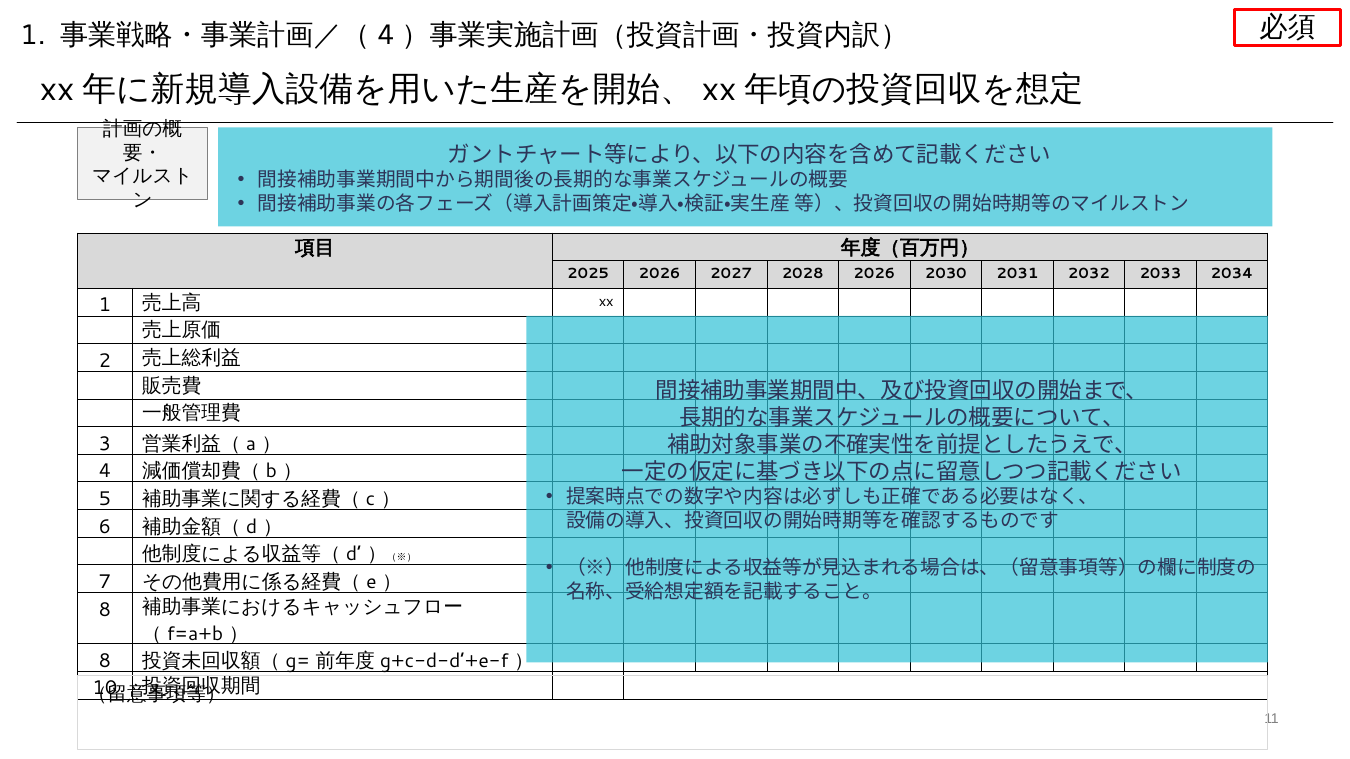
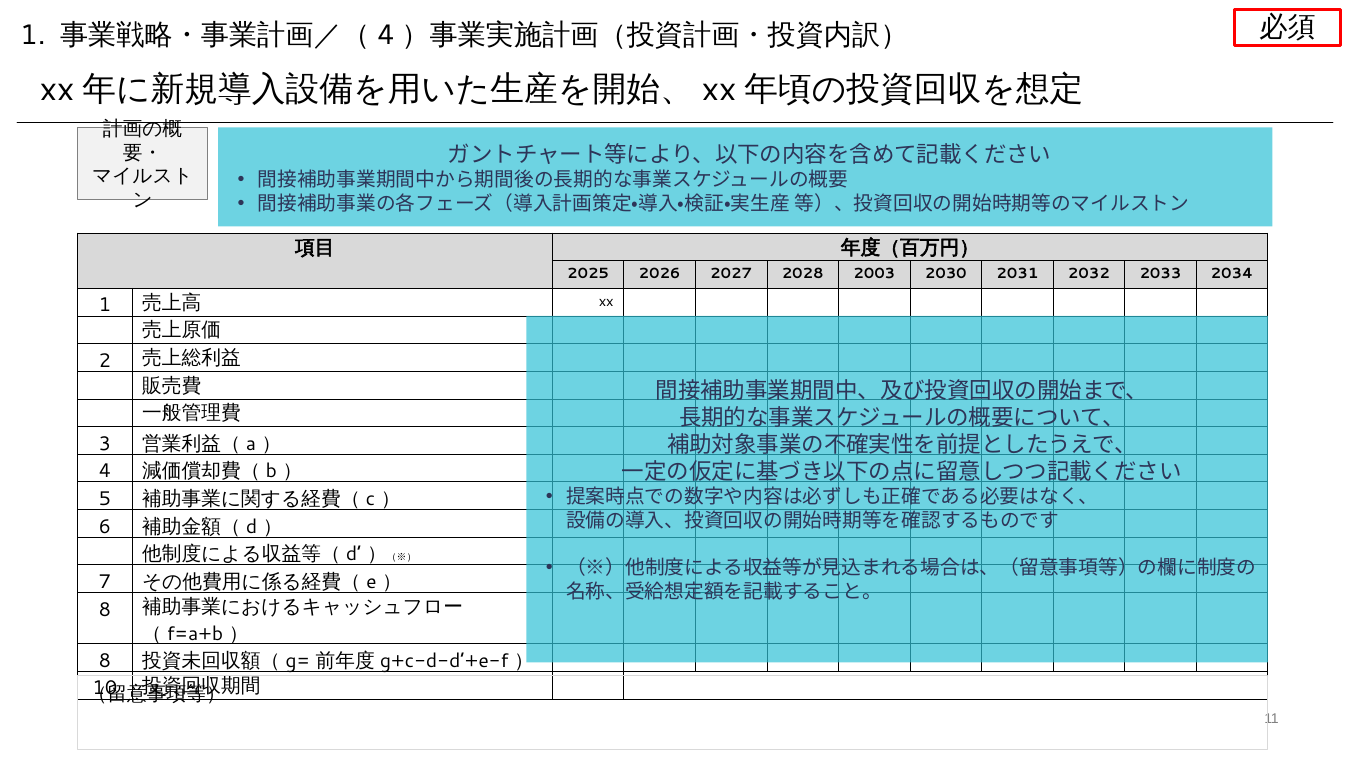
2028 2026: 2026 -> 2003
